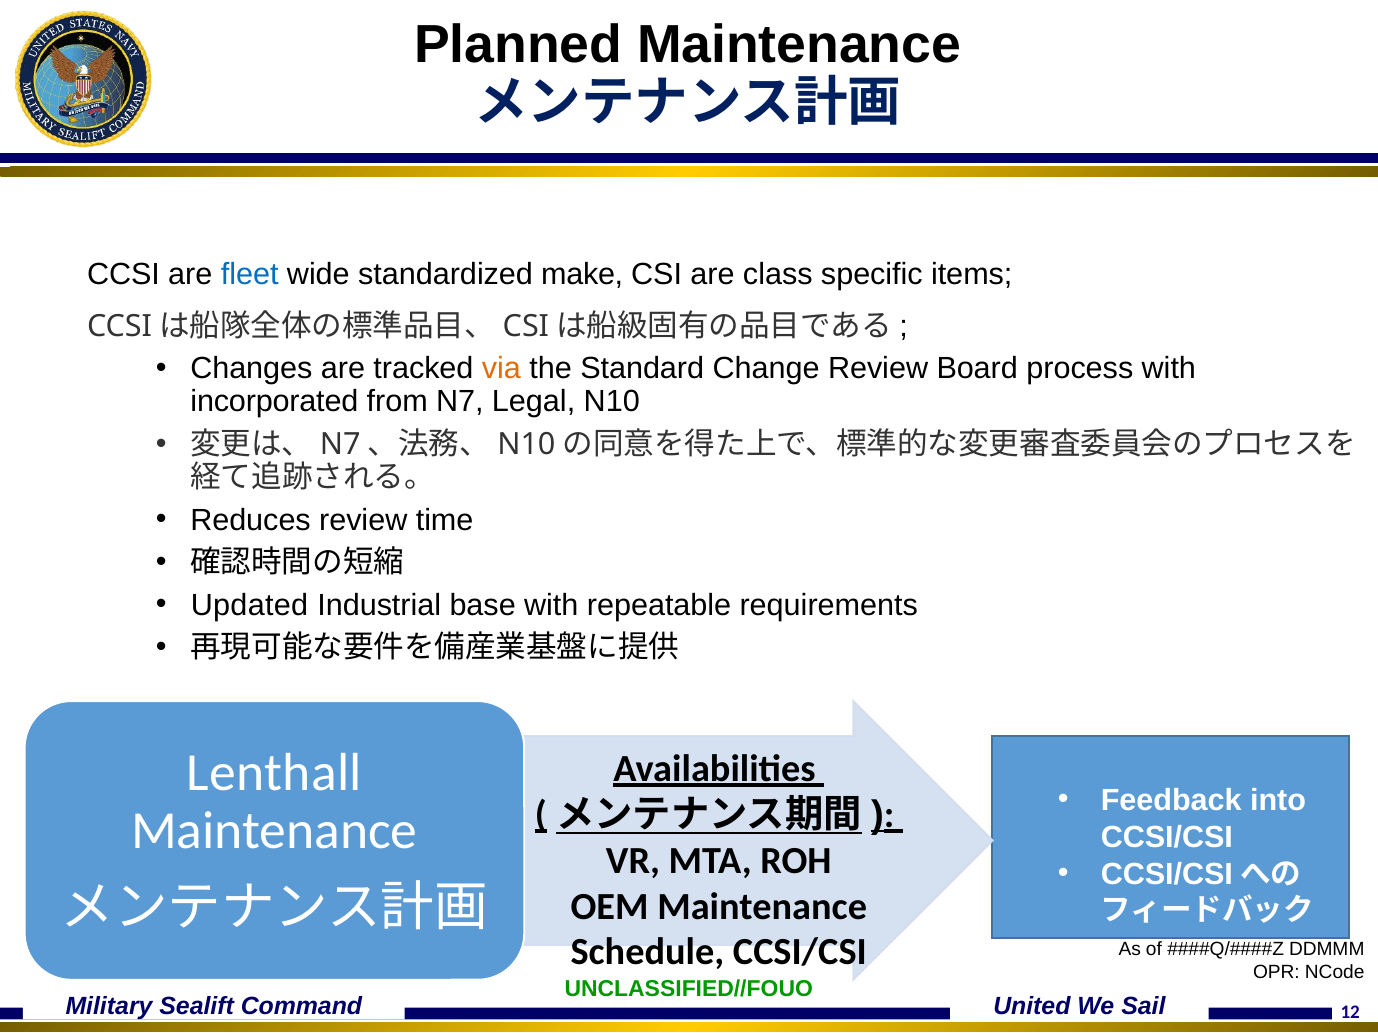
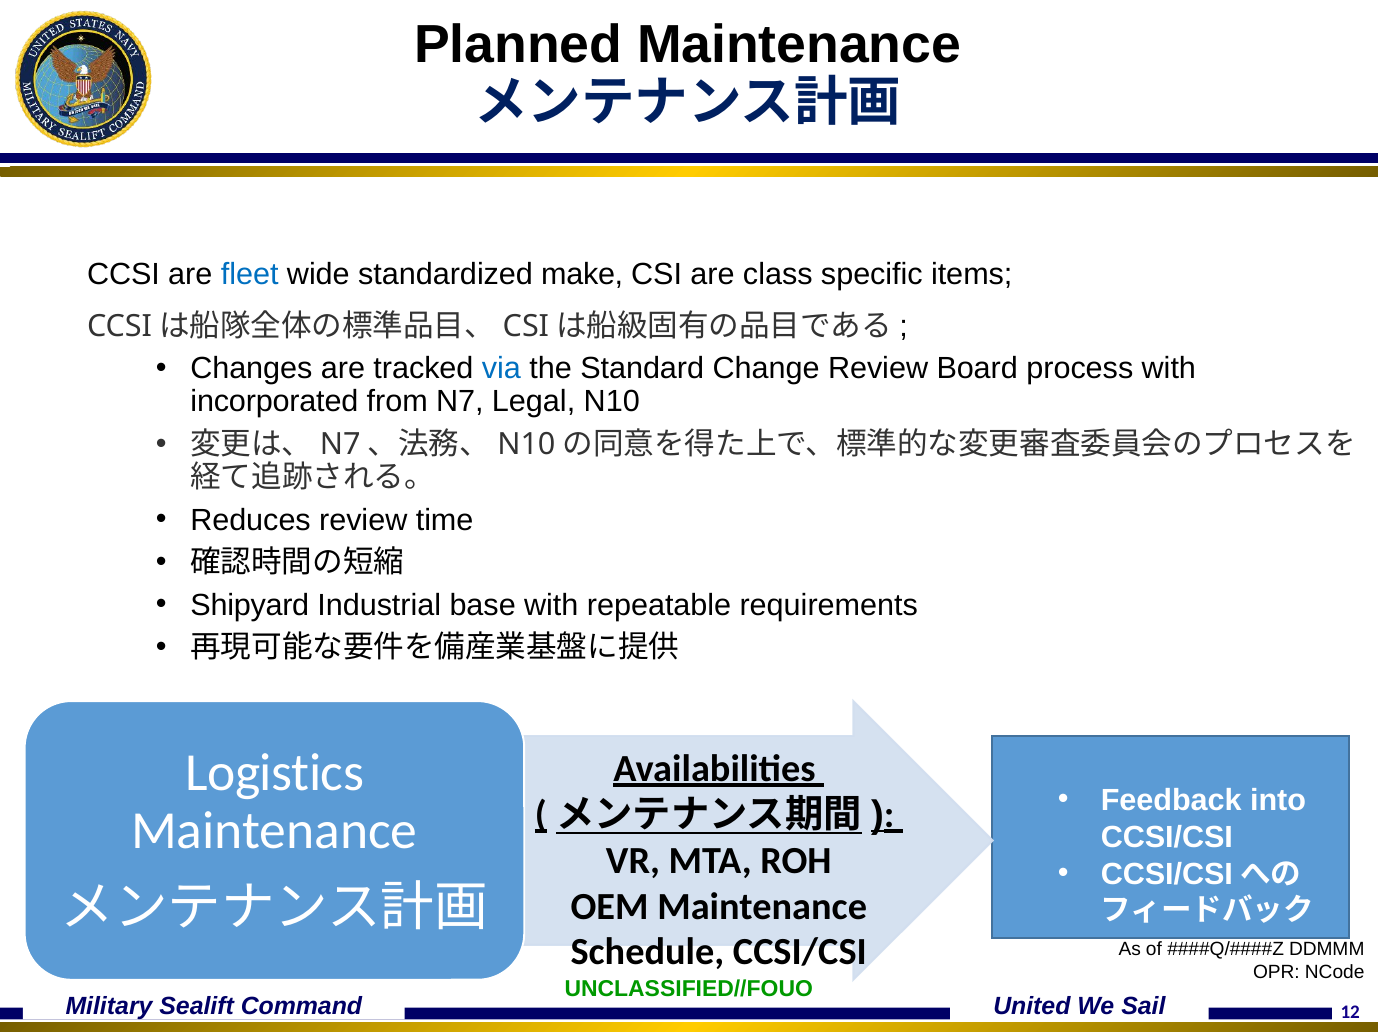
via colour: orange -> blue
Updated: Updated -> Shipyard
Lenthall: Lenthall -> Logistics
